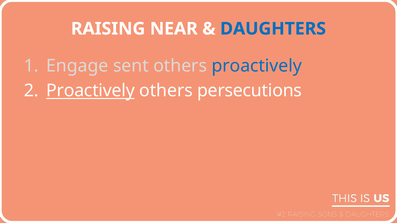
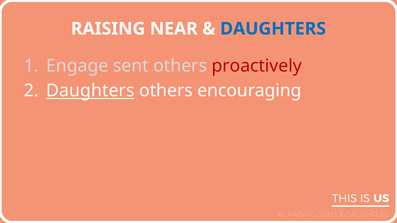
proactively at (257, 66) colour: blue -> red
Proactively at (90, 91): Proactively -> Daughters
persecutions: persecutions -> encouraging
